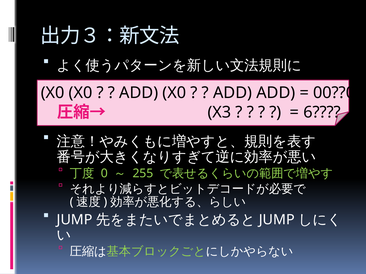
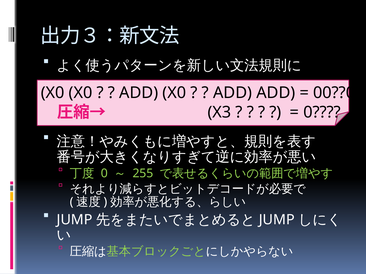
6 at (322, 112): 6 -> 0
